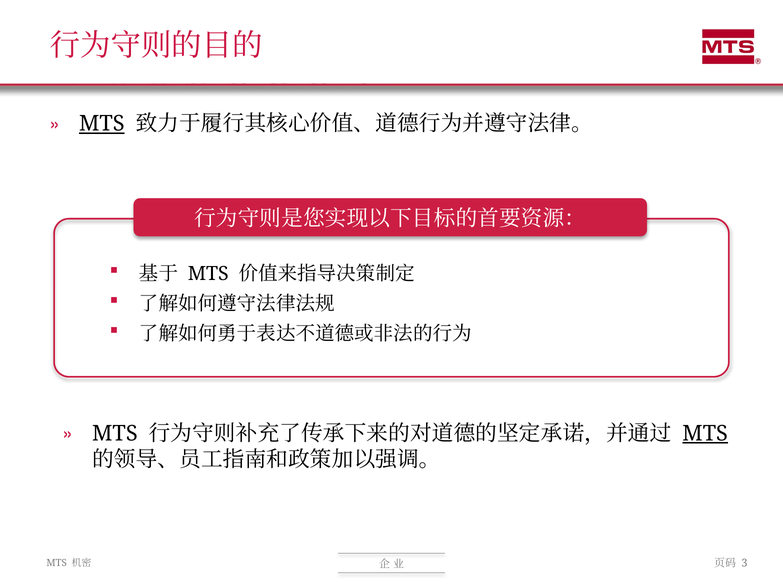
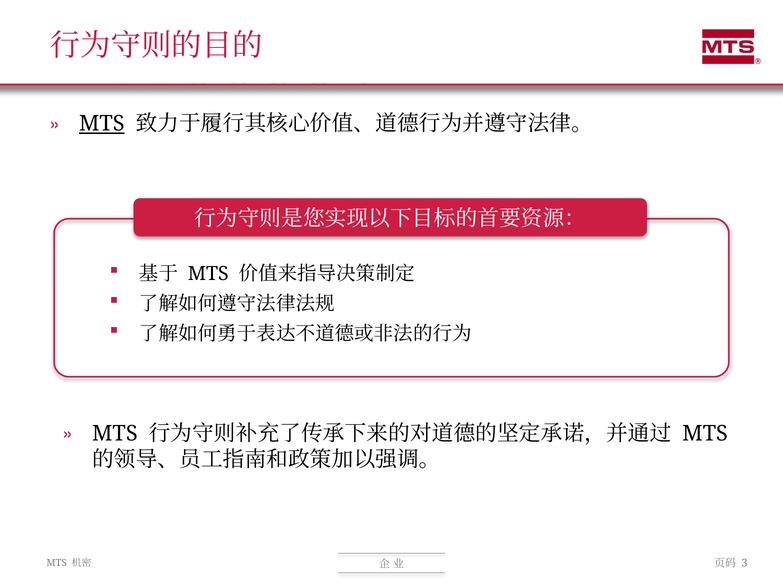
MTS at (705, 434) underline: present -> none
